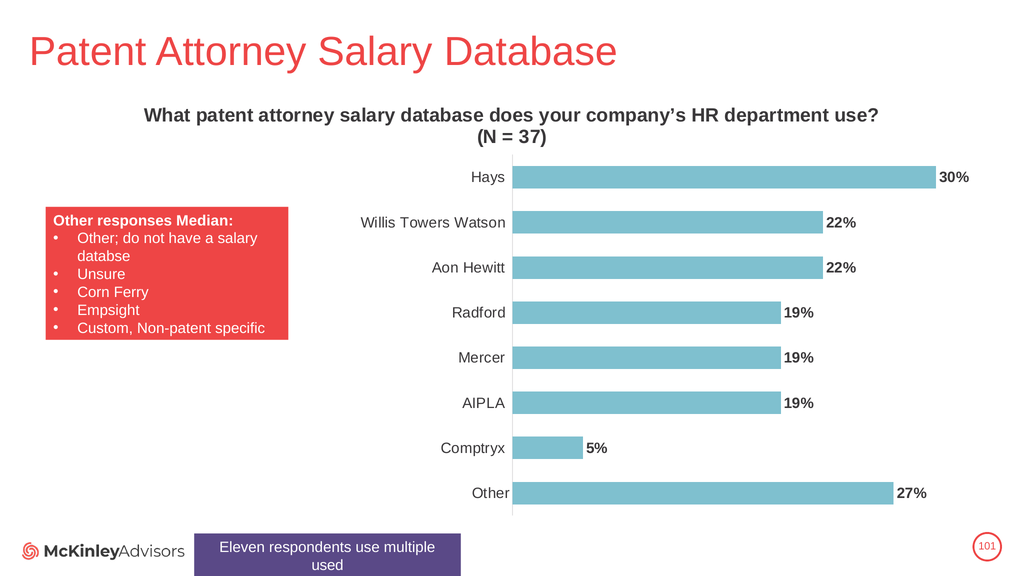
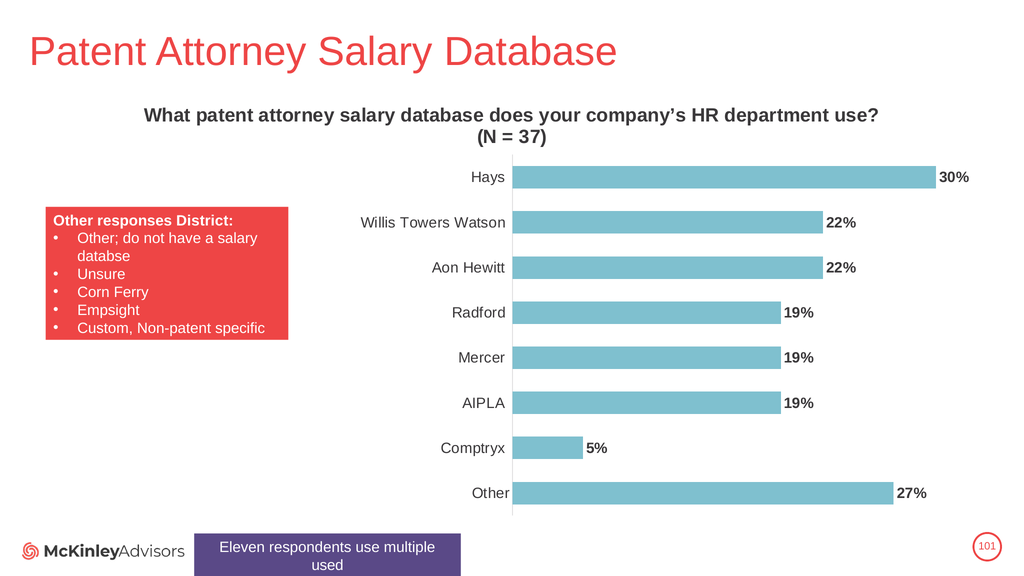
Median: Median -> District
